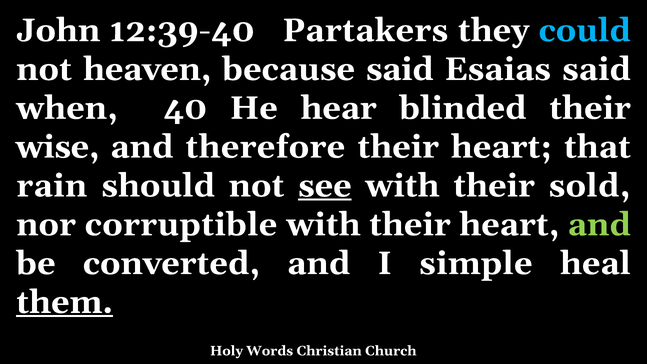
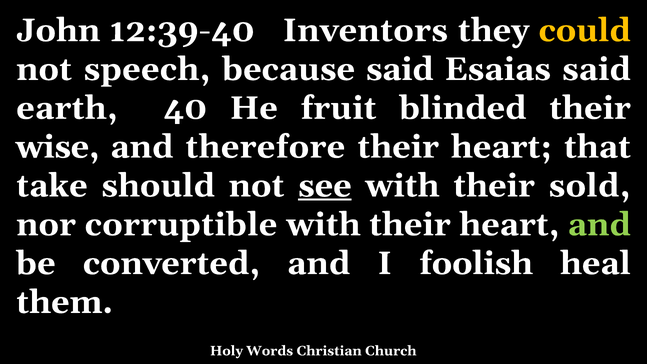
Partakers: Partakers -> Inventors
could colour: light blue -> yellow
heaven: heaven -> speech
when: when -> earth
hear: hear -> fruit
rain: rain -> take
simple: simple -> foolish
them underline: present -> none
